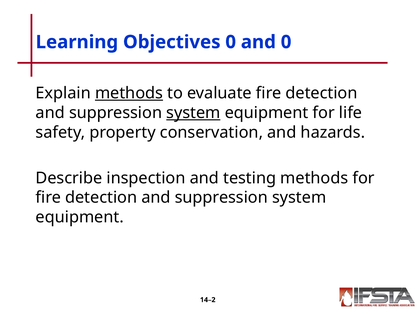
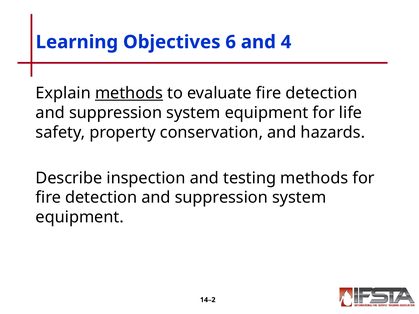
Objectives 0: 0 -> 6
and 0: 0 -> 4
system at (193, 113) underline: present -> none
